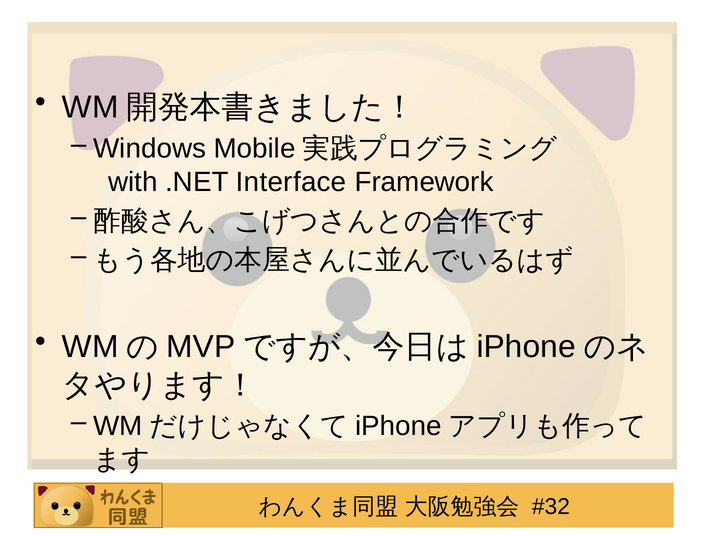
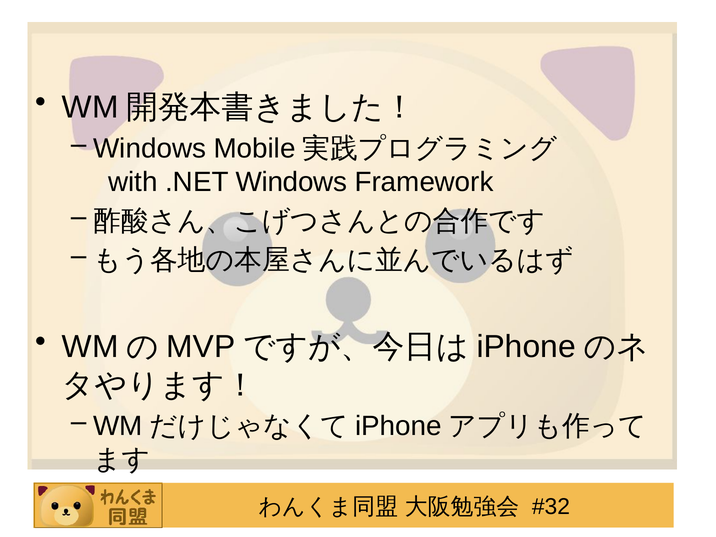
.NET Interface: Interface -> Windows
